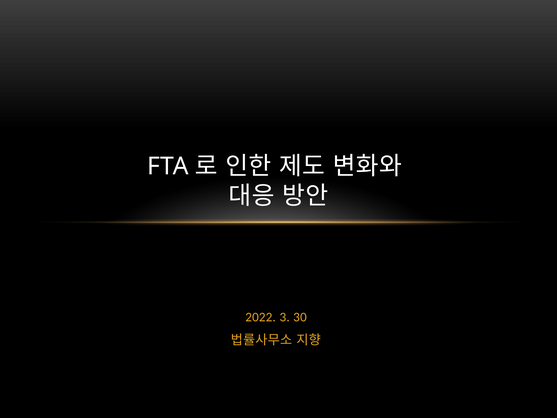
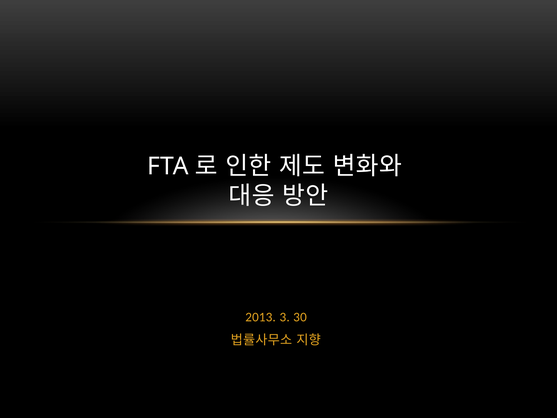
2022: 2022 -> 2013
